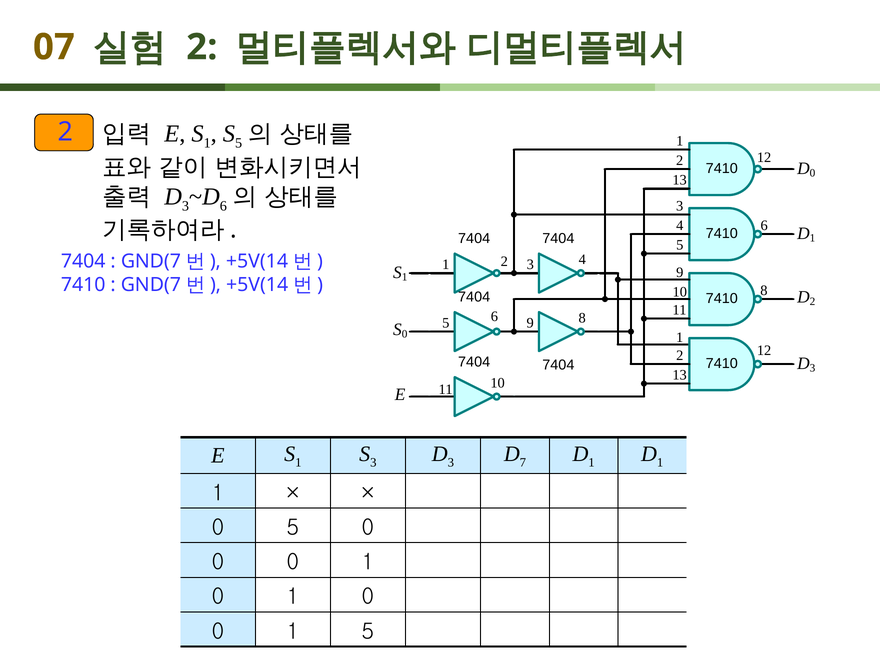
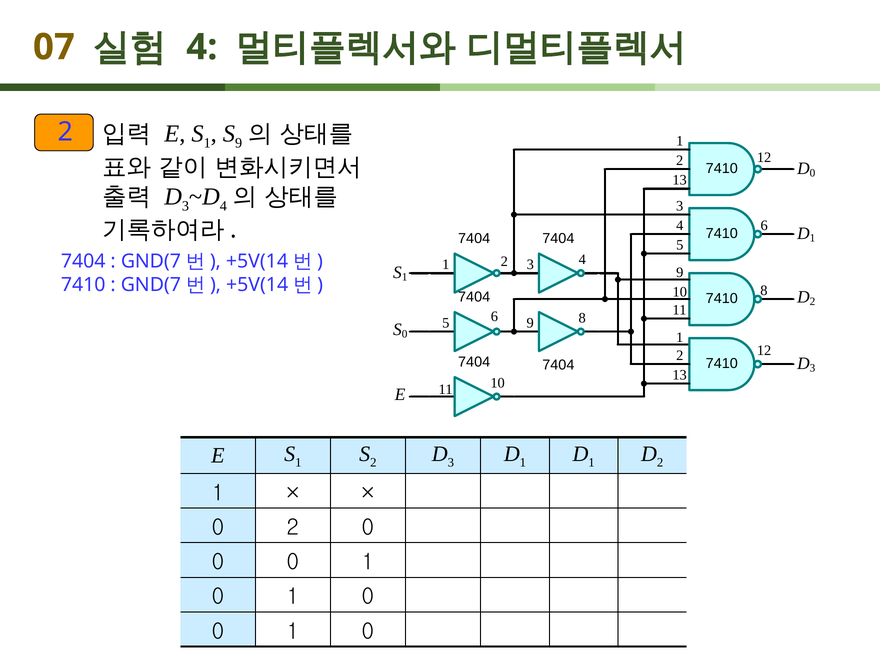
2 at (202, 47): 2 -> 4
5 at (239, 143): 5 -> 9
6 at (223, 206): 6 -> 4
3 at (373, 462): 3 -> 2
7 at (523, 462): 7 -> 1
1 at (660, 462): 1 -> 2
0 5: 5 -> 2
5 at (368, 631): 5 -> 0
